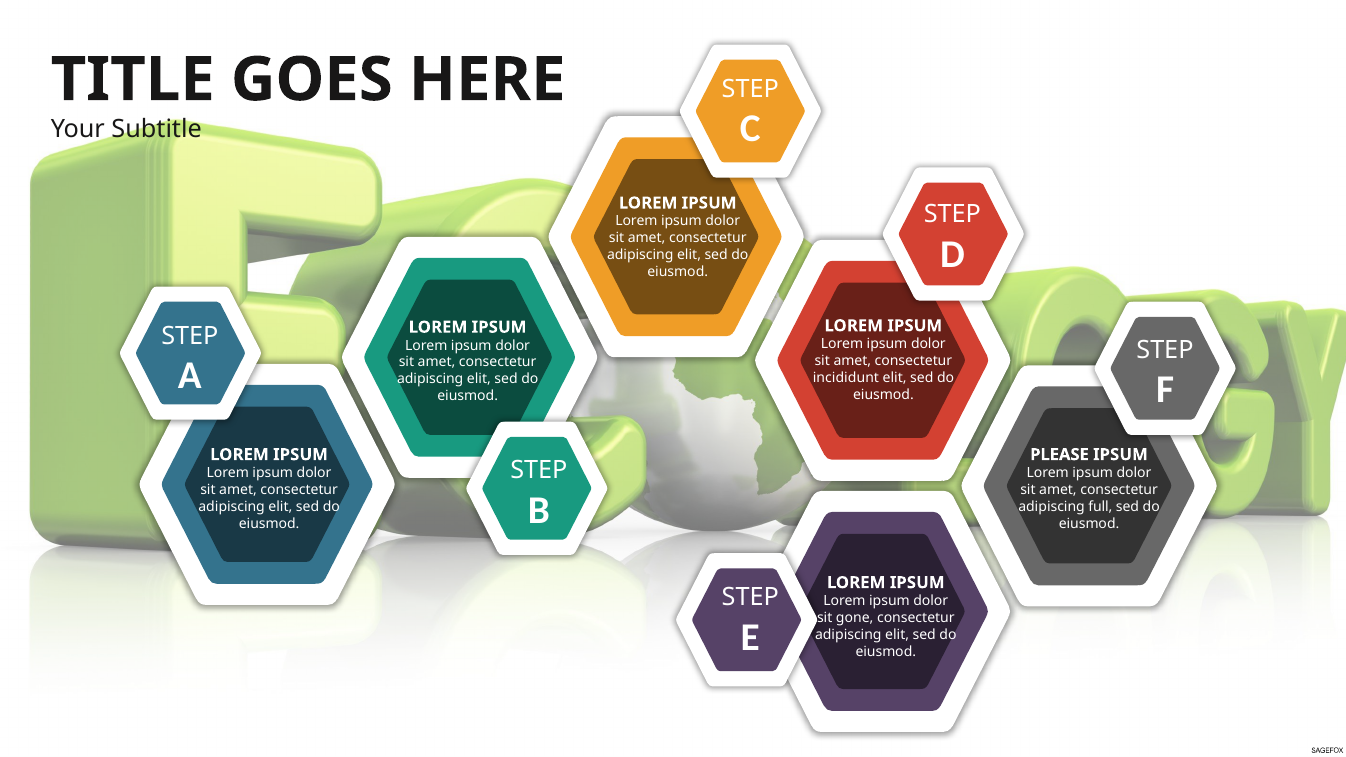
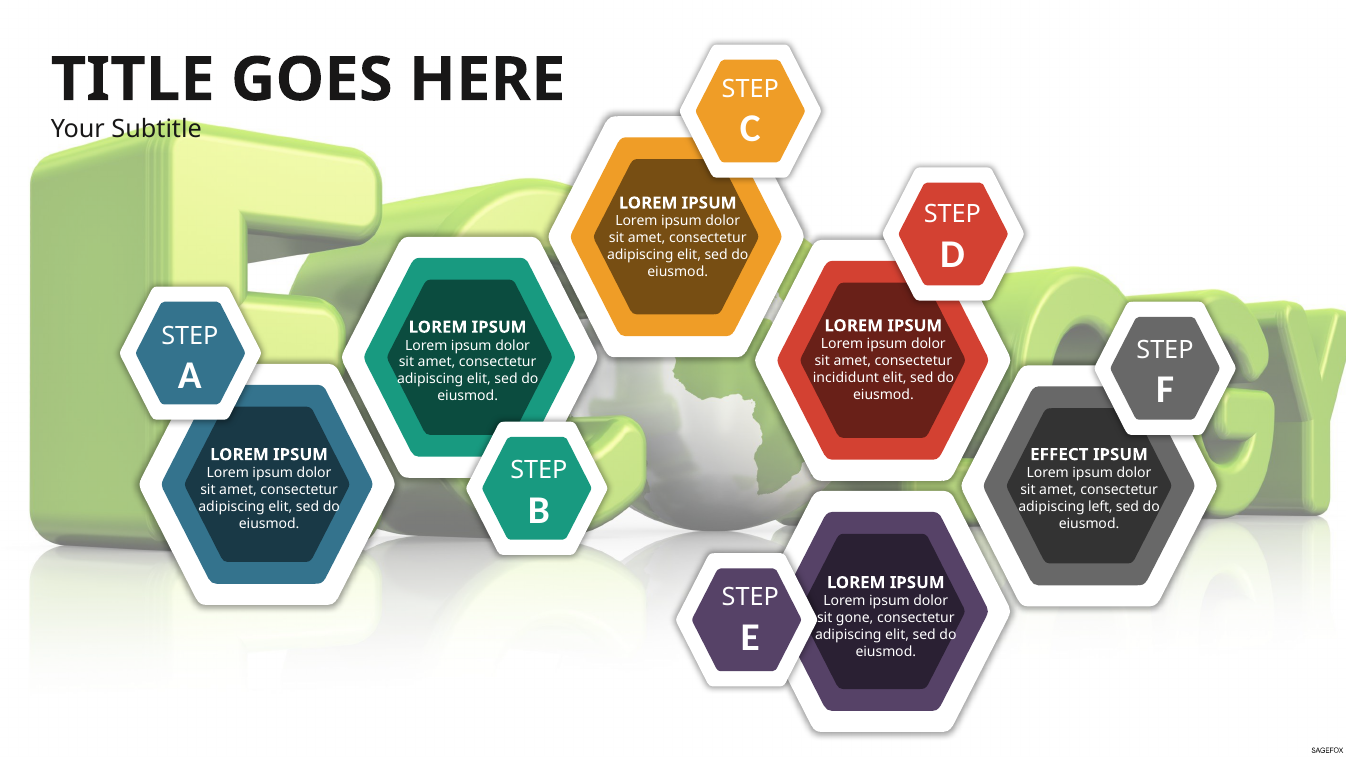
PLEASE: PLEASE -> EFFECT
full: full -> left
